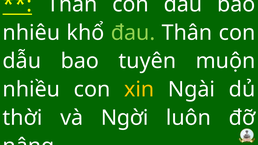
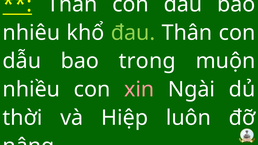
tuyên: tuyên -> trong
xin colour: yellow -> pink
Ngời: Ngời -> Hiệp
